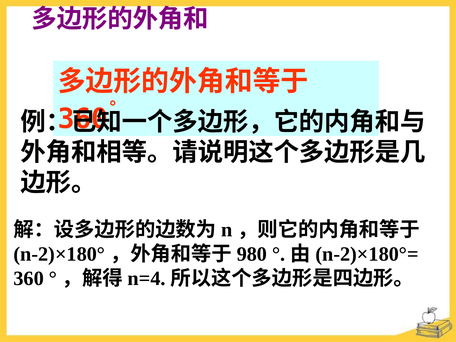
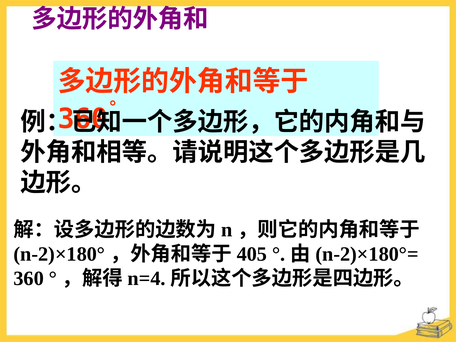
980: 980 -> 405
